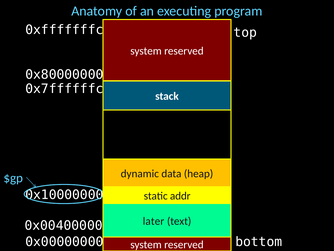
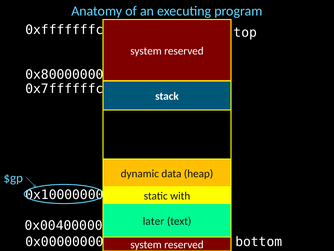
addr: addr -> with
